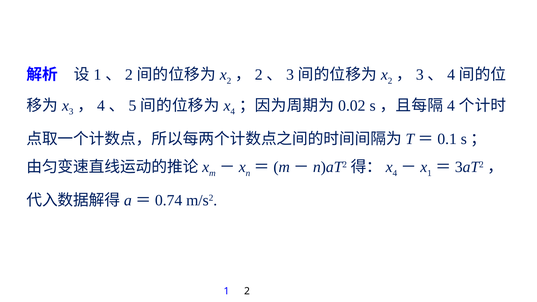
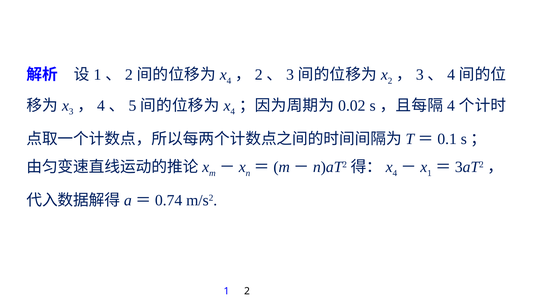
2 at (229, 81): 2 -> 4
